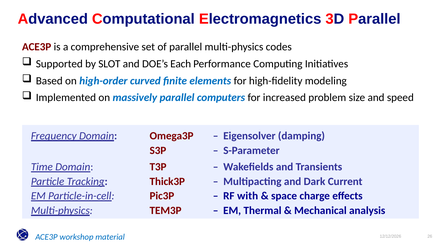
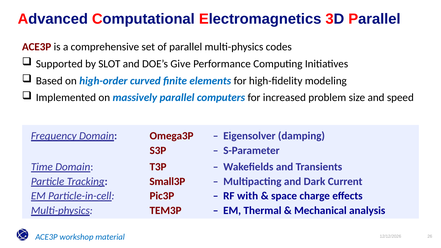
Each: Each -> Give
Thick3P: Thick3P -> Small3P
